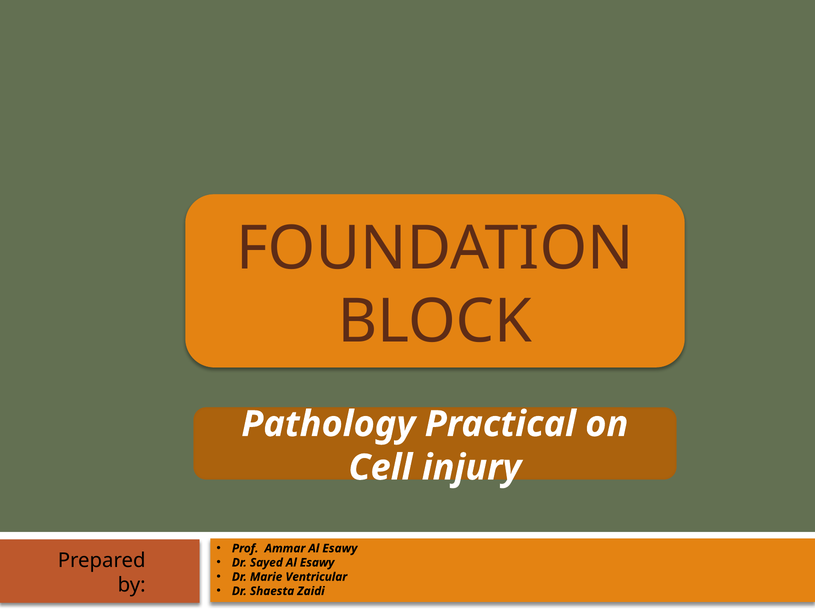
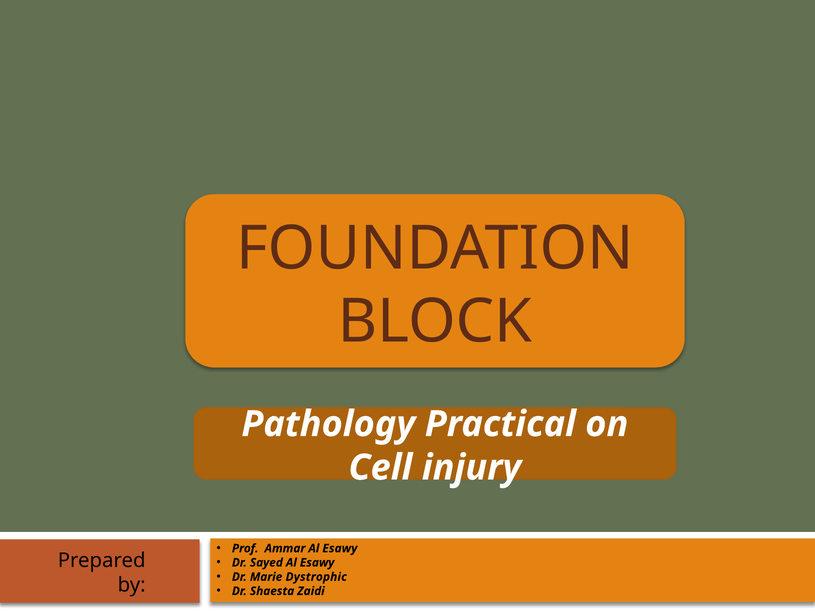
Ventricular: Ventricular -> Dystrophic
